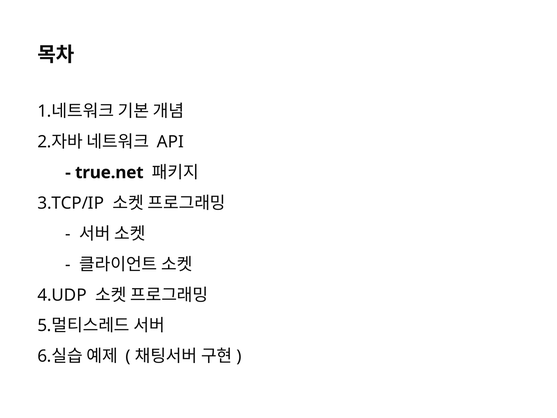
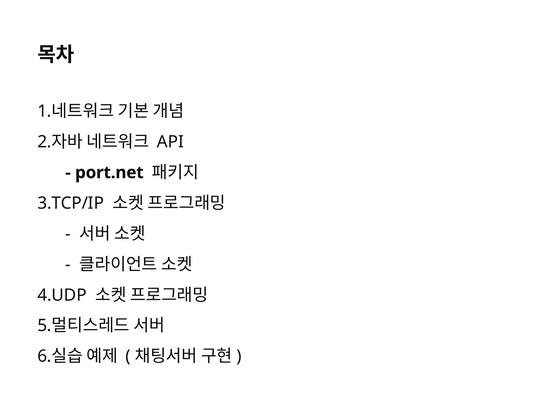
true.net: true.net -> port.net
